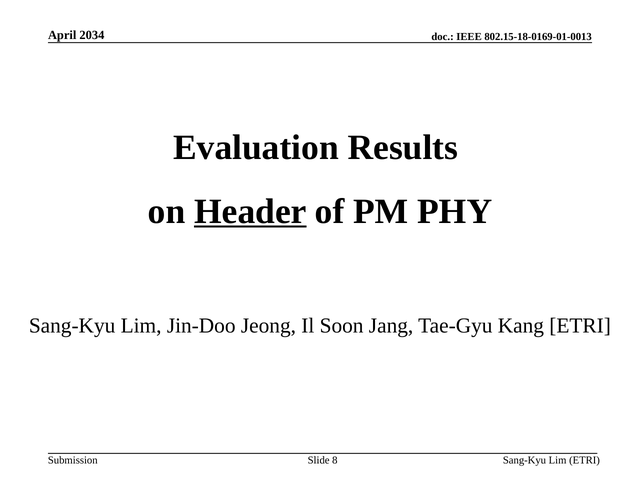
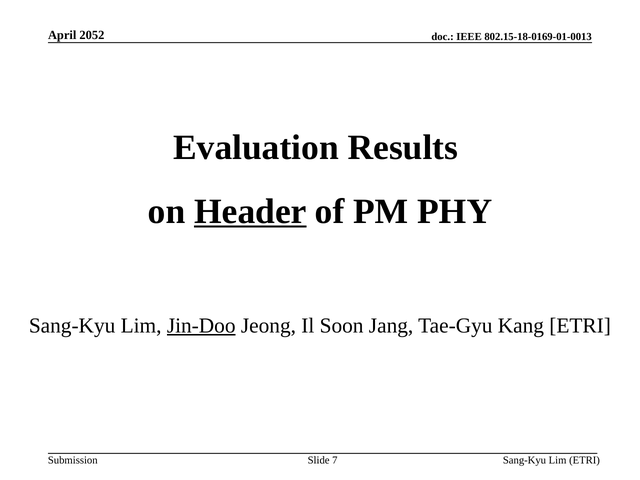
2034: 2034 -> 2052
Jin-Doo underline: none -> present
8: 8 -> 7
